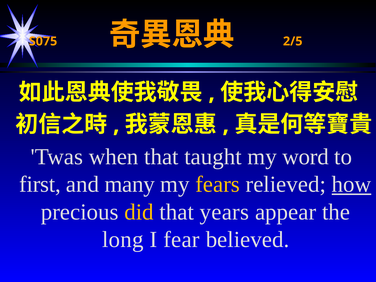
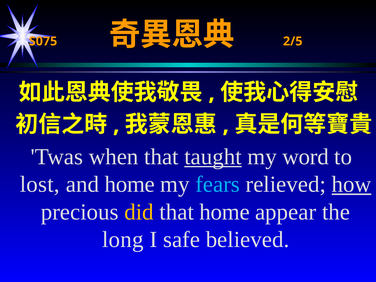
taught underline: none -> present
first: first -> lost
and many: many -> home
fears colour: yellow -> light blue
that years: years -> home
fear: fear -> safe
